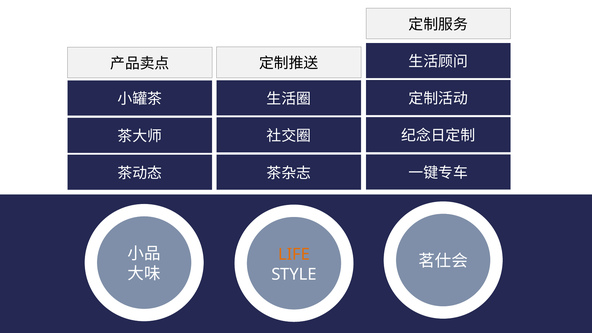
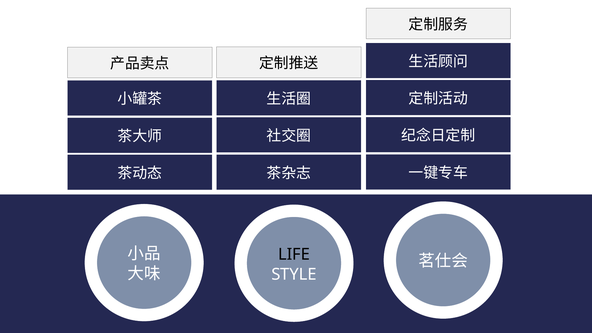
LIFE colour: orange -> black
